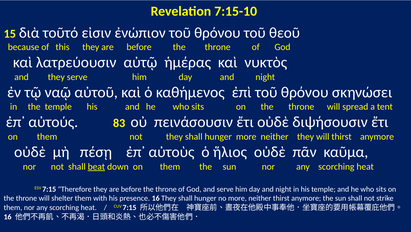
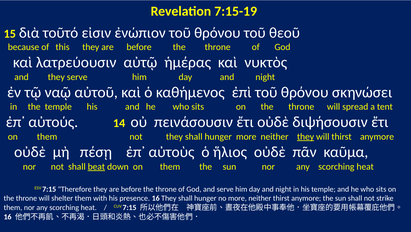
7:15-10: 7:15-10 -> 7:15-19
83: 83 -> 14
they at (306, 137) underline: none -> present
